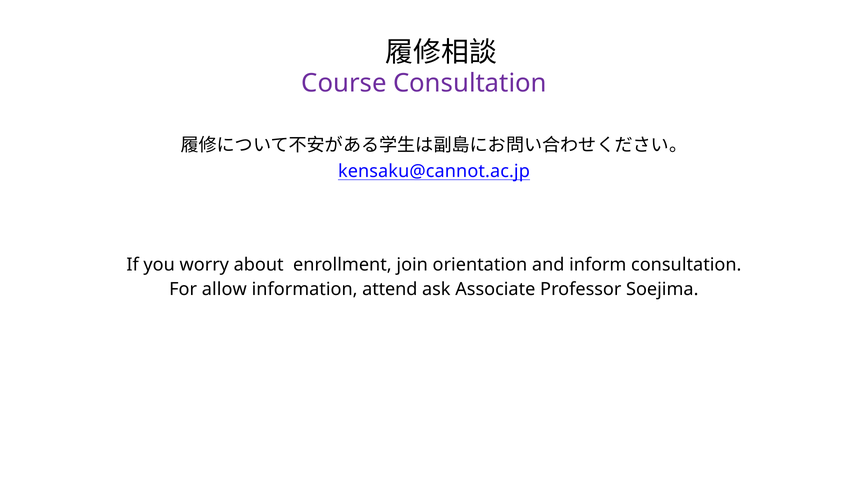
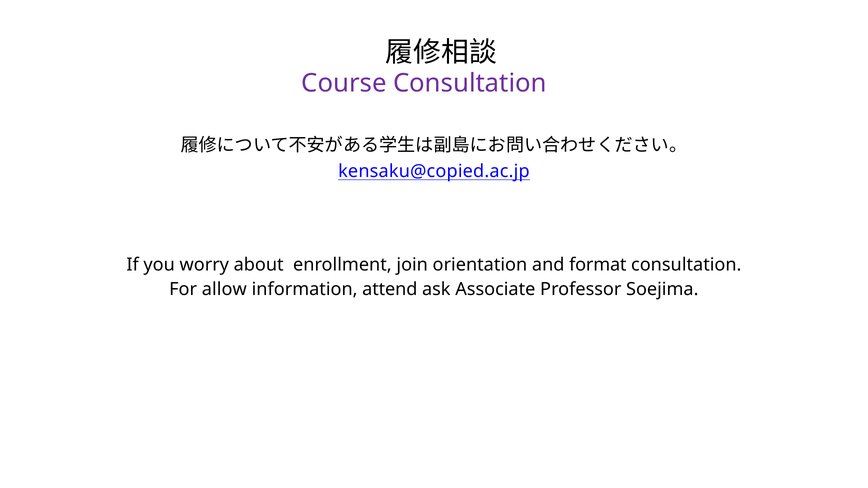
kensaku@cannot.ac.jp: kensaku@cannot.ac.jp -> kensaku@copied.ac.jp
inform: inform -> format
